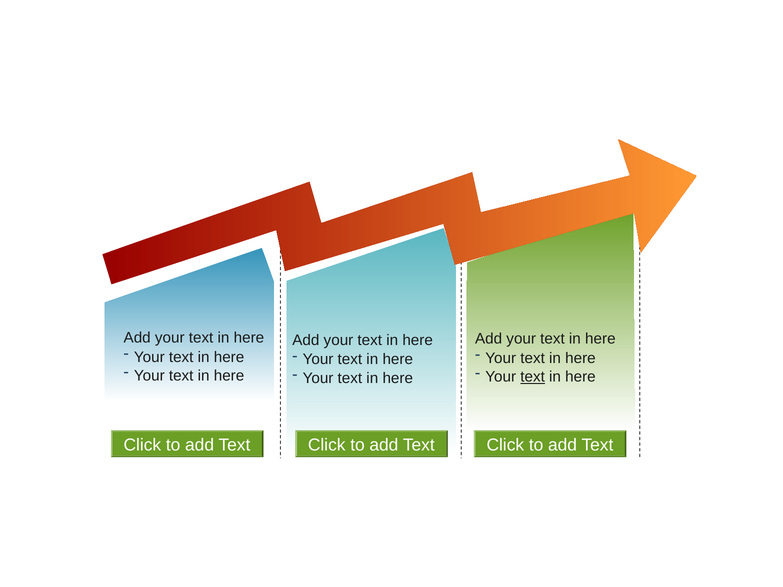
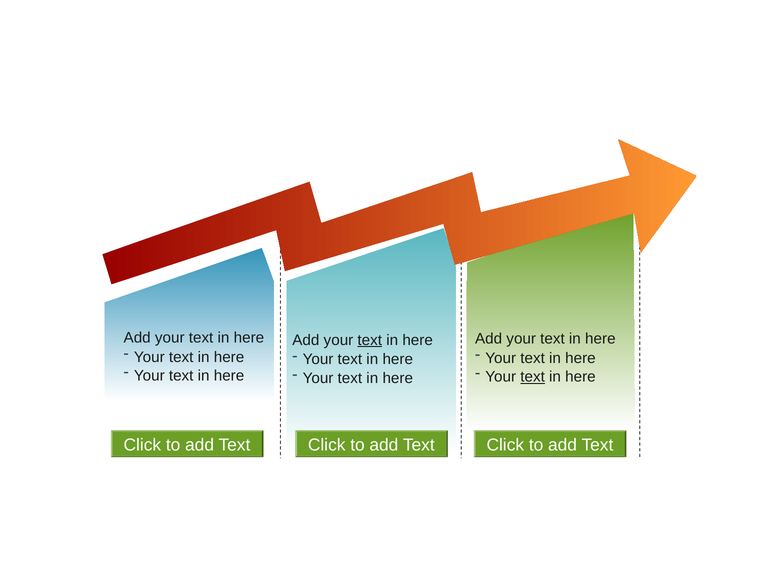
text at (370, 340) underline: none -> present
